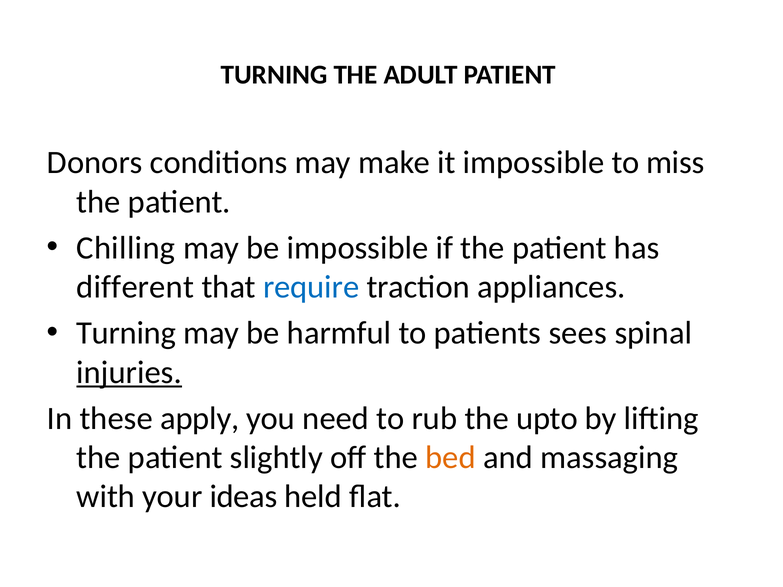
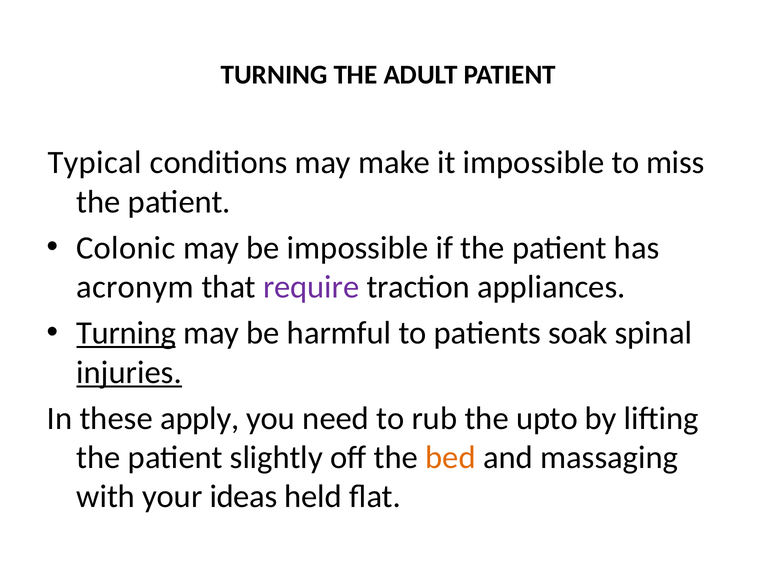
Donors: Donors -> Typical
Chilling: Chilling -> Colonic
different: different -> acronym
require colour: blue -> purple
Turning at (126, 333) underline: none -> present
sees: sees -> soak
